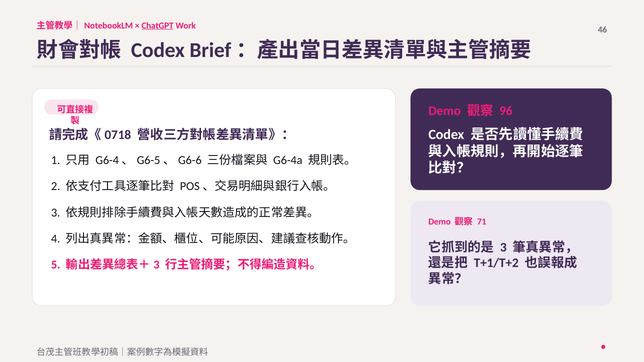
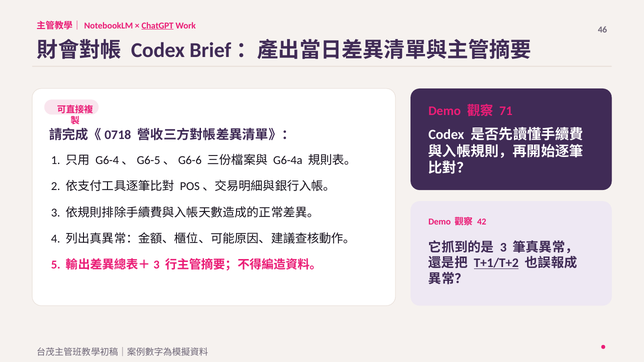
96: 96 -> 71
71: 71 -> 42
T+1/T+2 underline: none -> present
